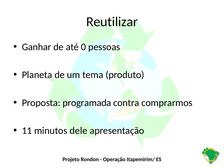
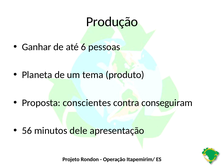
Reutilizar: Reutilizar -> Produção
0: 0 -> 6
programada: programada -> conscientes
comprarmos: comprarmos -> conseguiram
11: 11 -> 56
